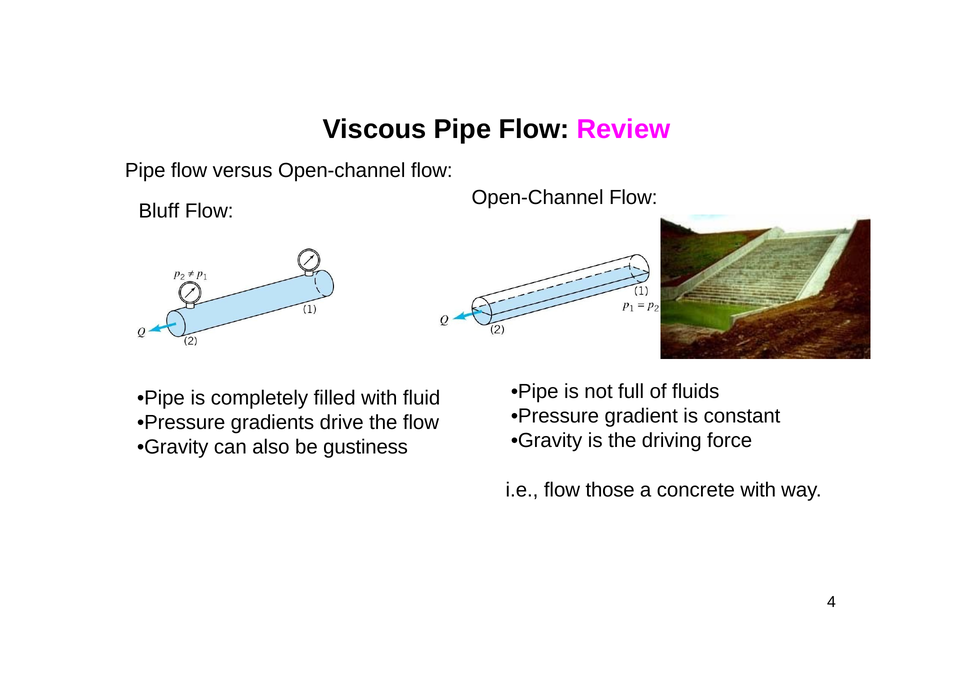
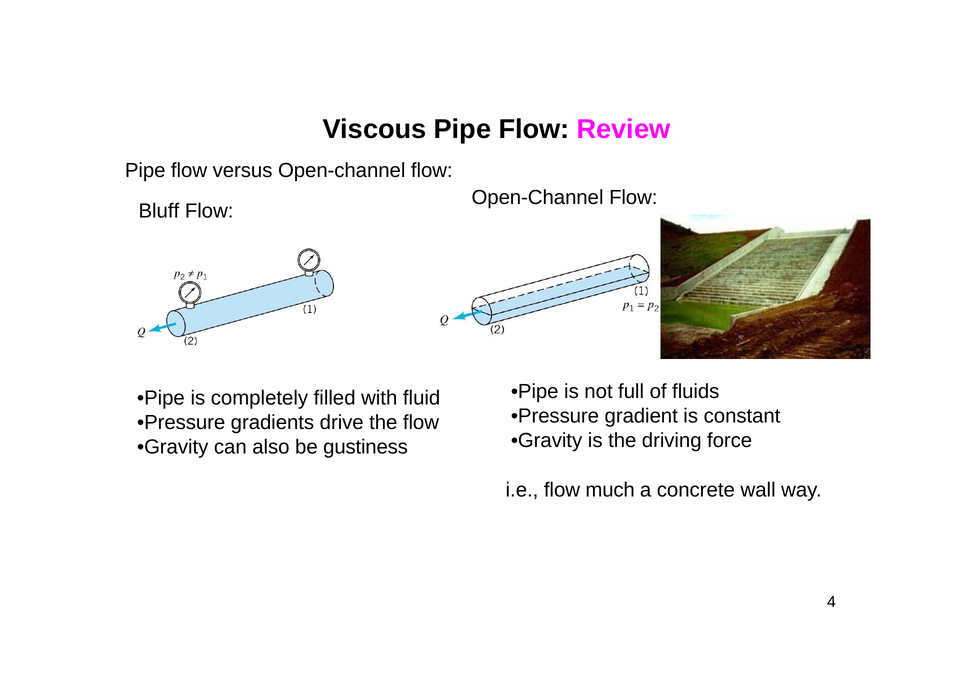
those: those -> much
concrete with: with -> wall
